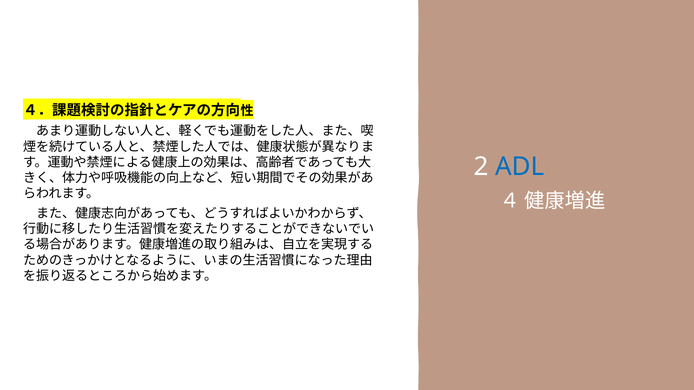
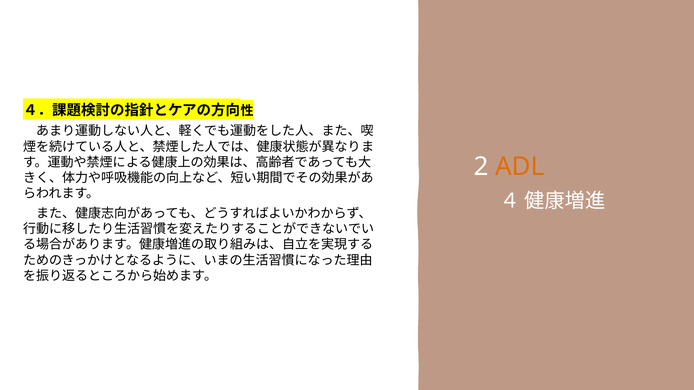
ADL colour: blue -> orange
